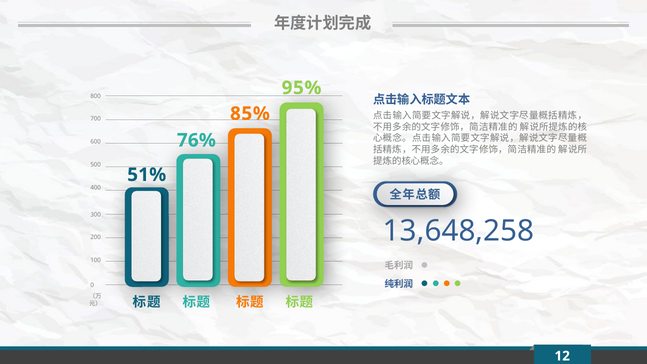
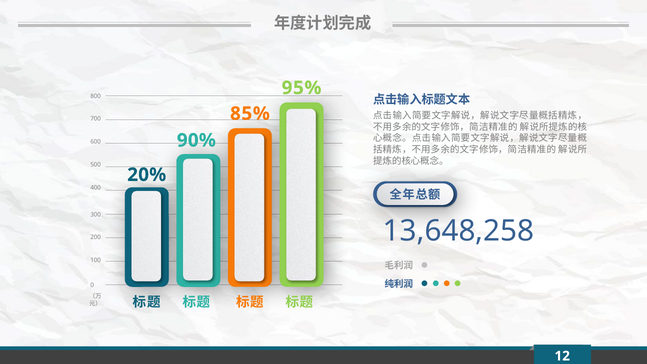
76%: 76% -> 90%
51%: 51% -> 20%
